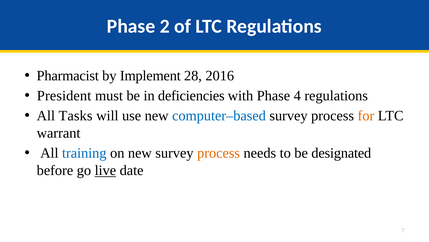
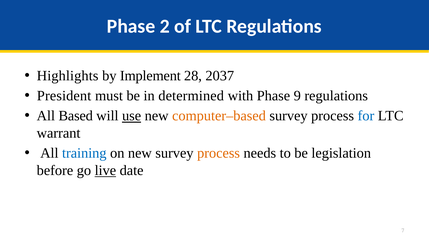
Pharmacist: Pharmacist -> Highlights
2016: 2016 -> 2037
deficiencies: deficiencies -> determined
4: 4 -> 9
Tasks: Tasks -> Based
use underline: none -> present
computer–based colour: blue -> orange
for colour: orange -> blue
designated: designated -> legislation
